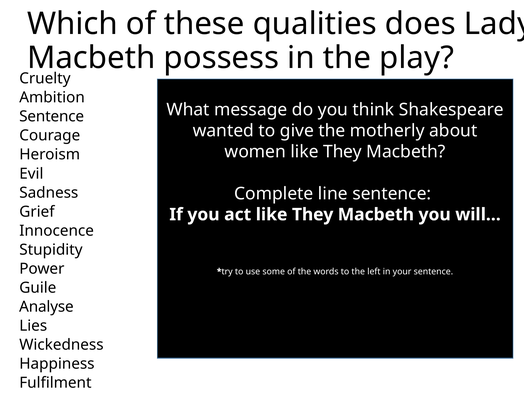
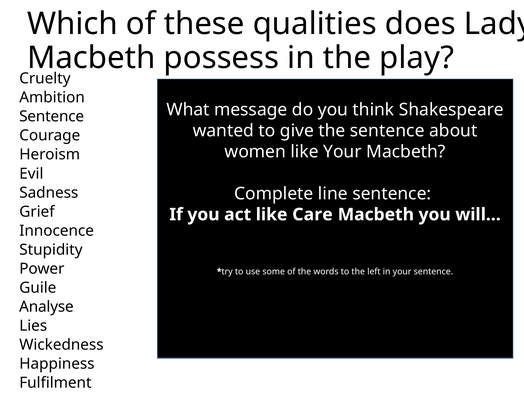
the motherly: motherly -> sentence
women like They: They -> Your
act like They: They -> Care
